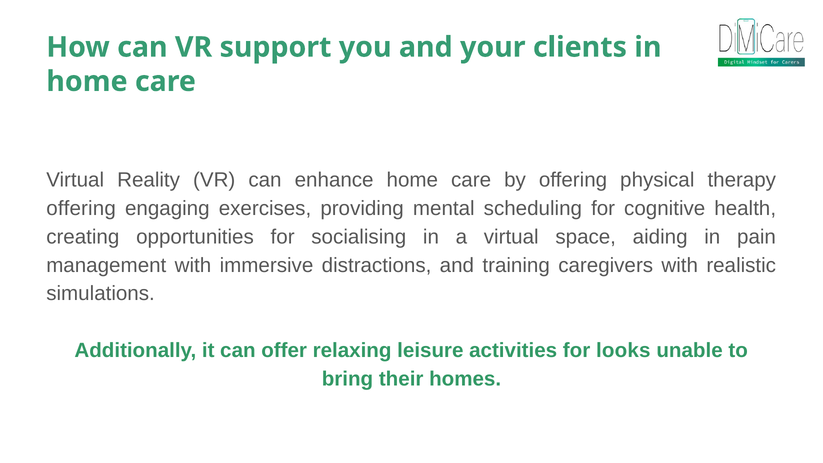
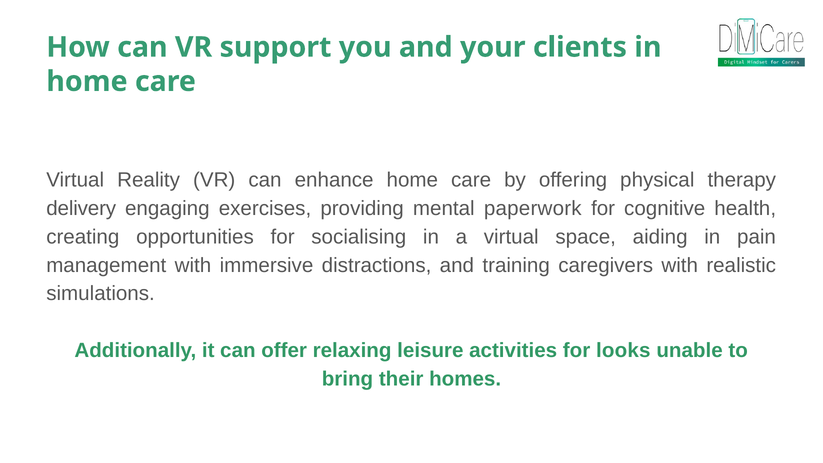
offering at (81, 208): offering -> delivery
scheduling: scheduling -> paperwork
